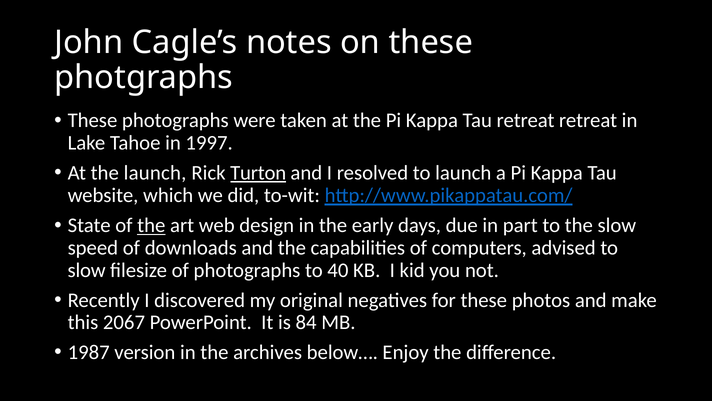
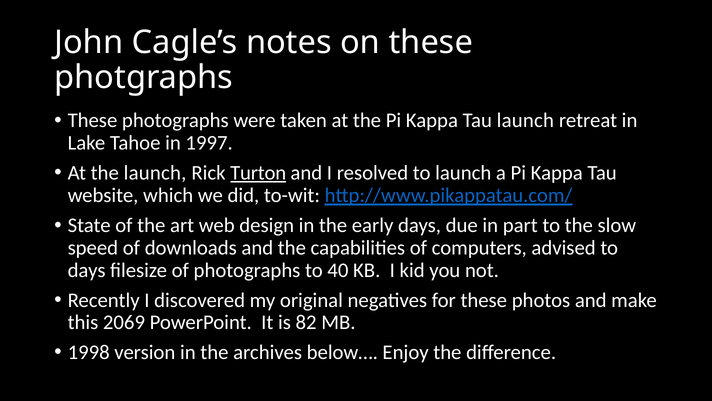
Tau retreat: retreat -> launch
the at (151, 225) underline: present -> none
slow at (87, 270): slow -> days
2067: 2067 -> 2069
84: 84 -> 82
1987: 1987 -> 1998
